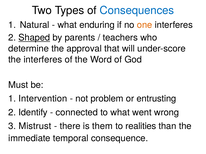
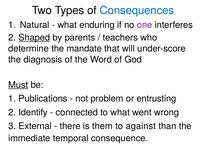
one colour: orange -> purple
approval: approval -> mandate
the interferes: interferes -> diagnosis
Must underline: none -> present
Intervention: Intervention -> Publications
Mistrust: Mistrust -> External
realities: realities -> against
